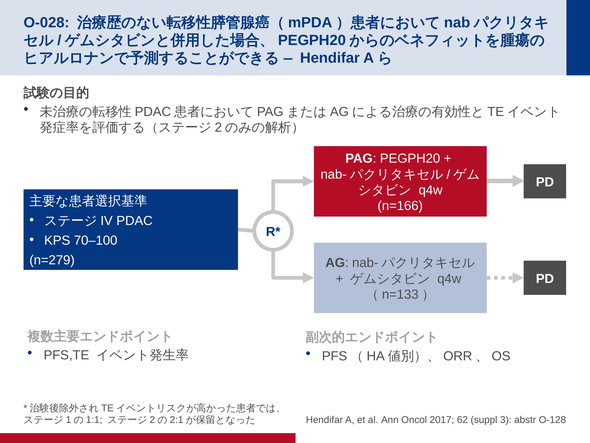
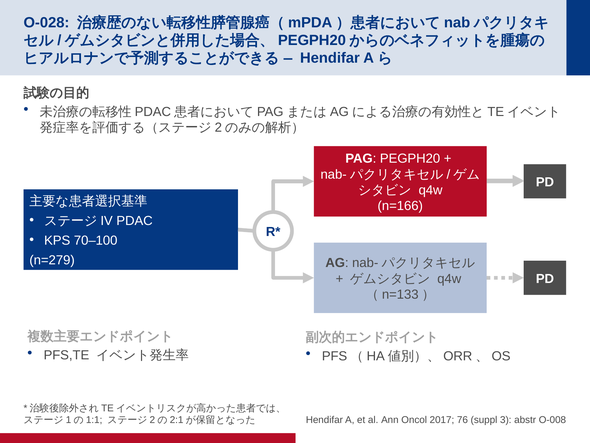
62: 62 -> 76
O-128: O-128 -> O-008
